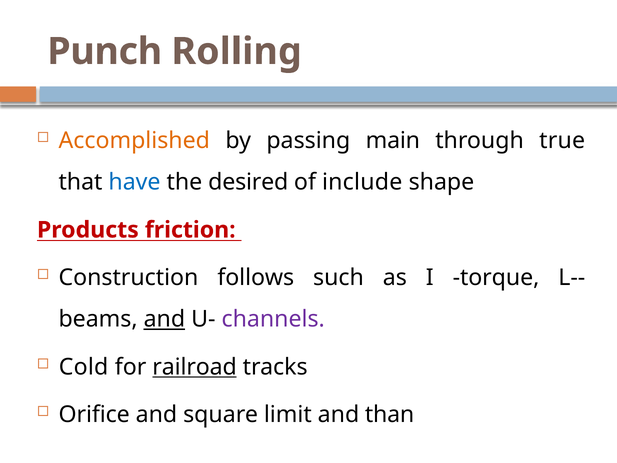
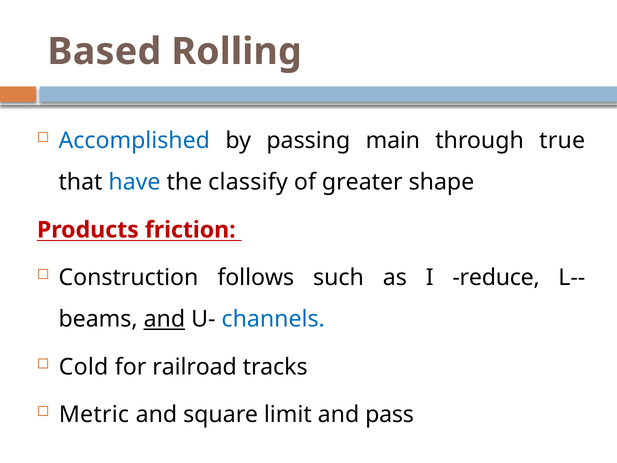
Punch: Punch -> Based
Accomplished colour: orange -> blue
desired: desired -> classify
include: include -> greater
torque: torque -> reduce
channels colour: purple -> blue
railroad underline: present -> none
Orifice: Orifice -> Metric
than: than -> pass
